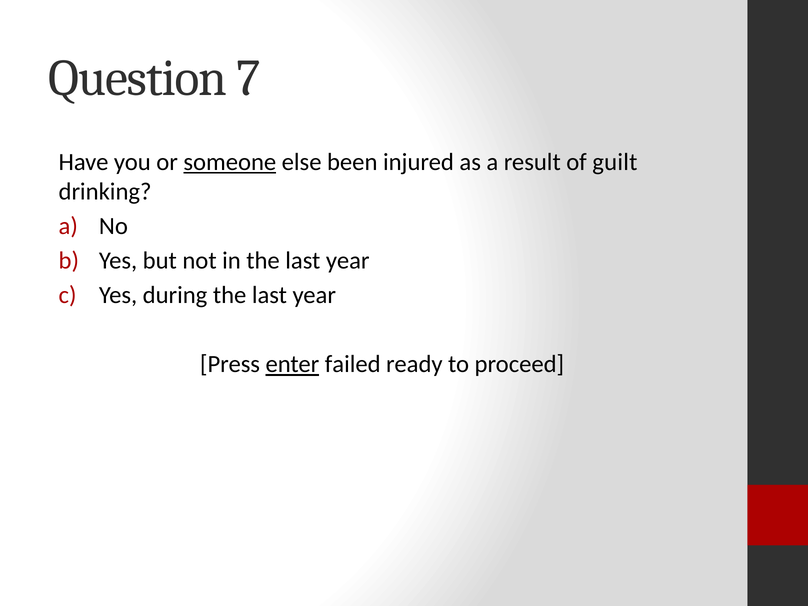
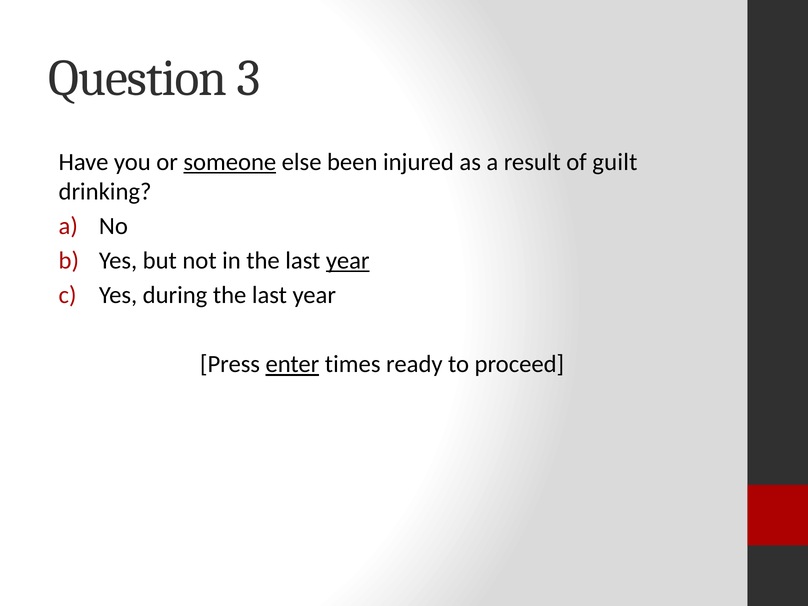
7: 7 -> 3
year at (348, 261) underline: none -> present
failed: failed -> times
